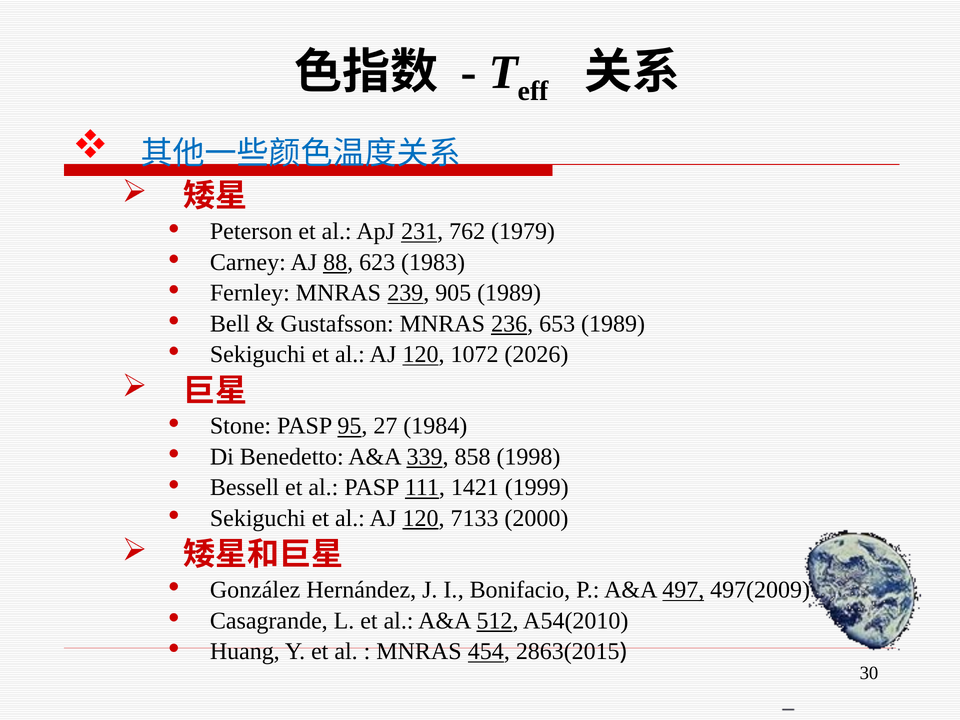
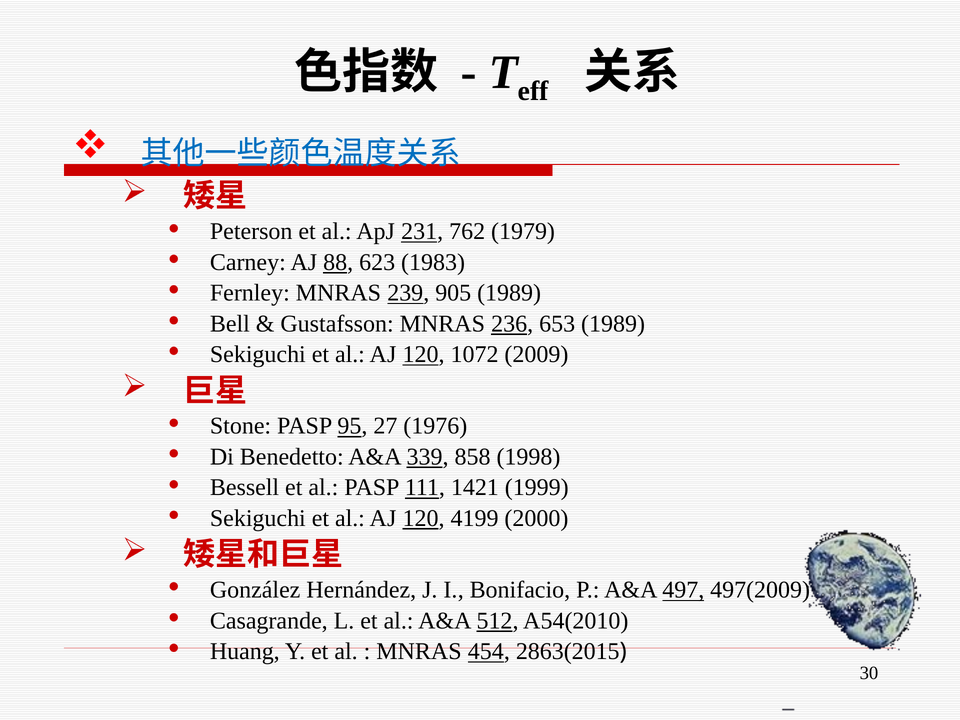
2026: 2026 -> 2009
1984: 1984 -> 1976
7133: 7133 -> 4199
